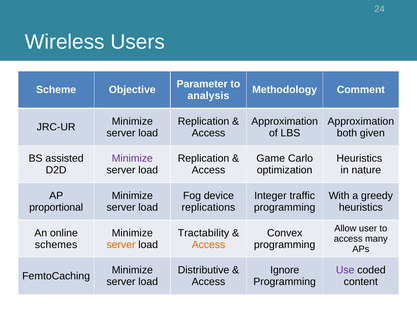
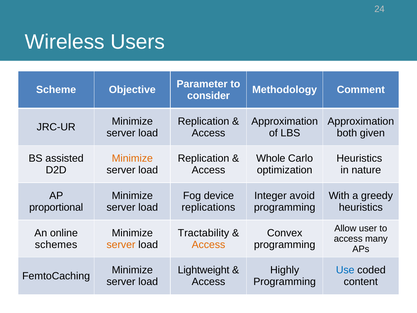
analysis: analysis -> consider
Minimize at (132, 158) colour: purple -> orange
Game: Game -> Whole
traffic: traffic -> avoid
Distributive: Distributive -> Lightweight
Ignore: Ignore -> Highly
Use colour: purple -> blue
